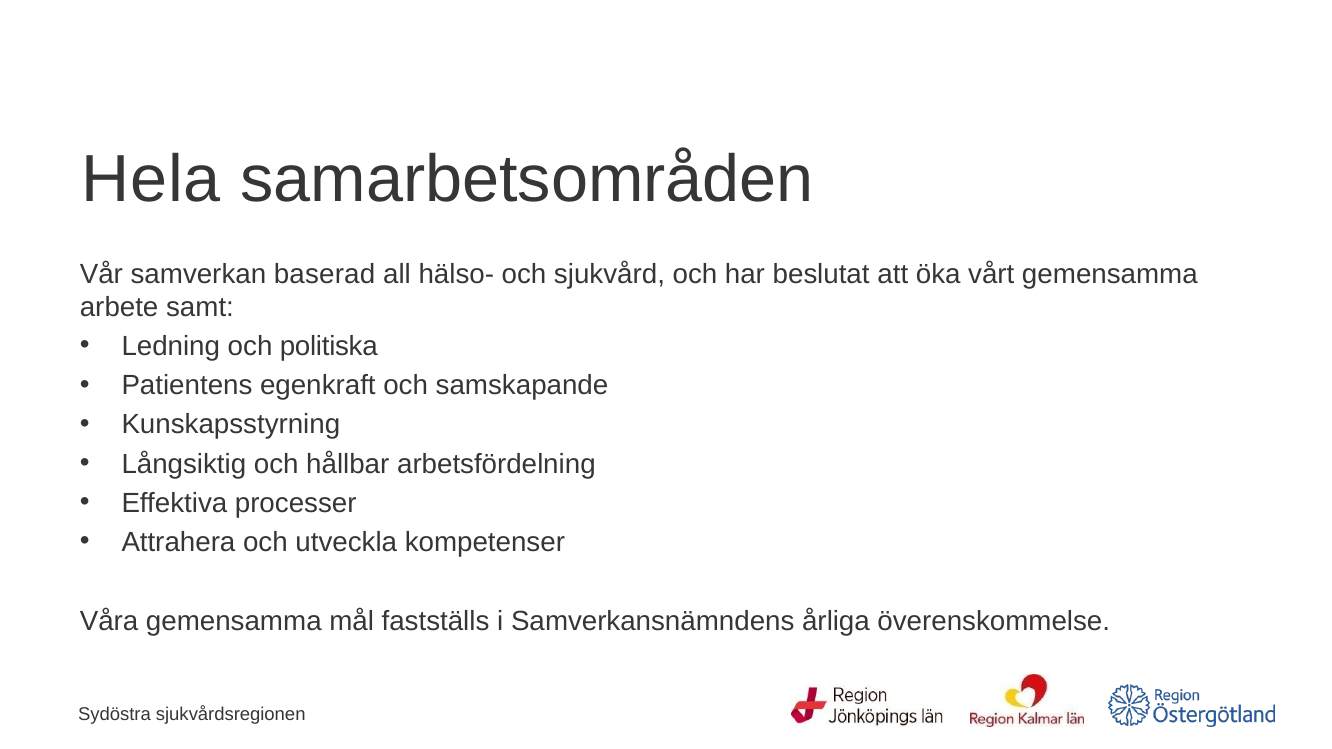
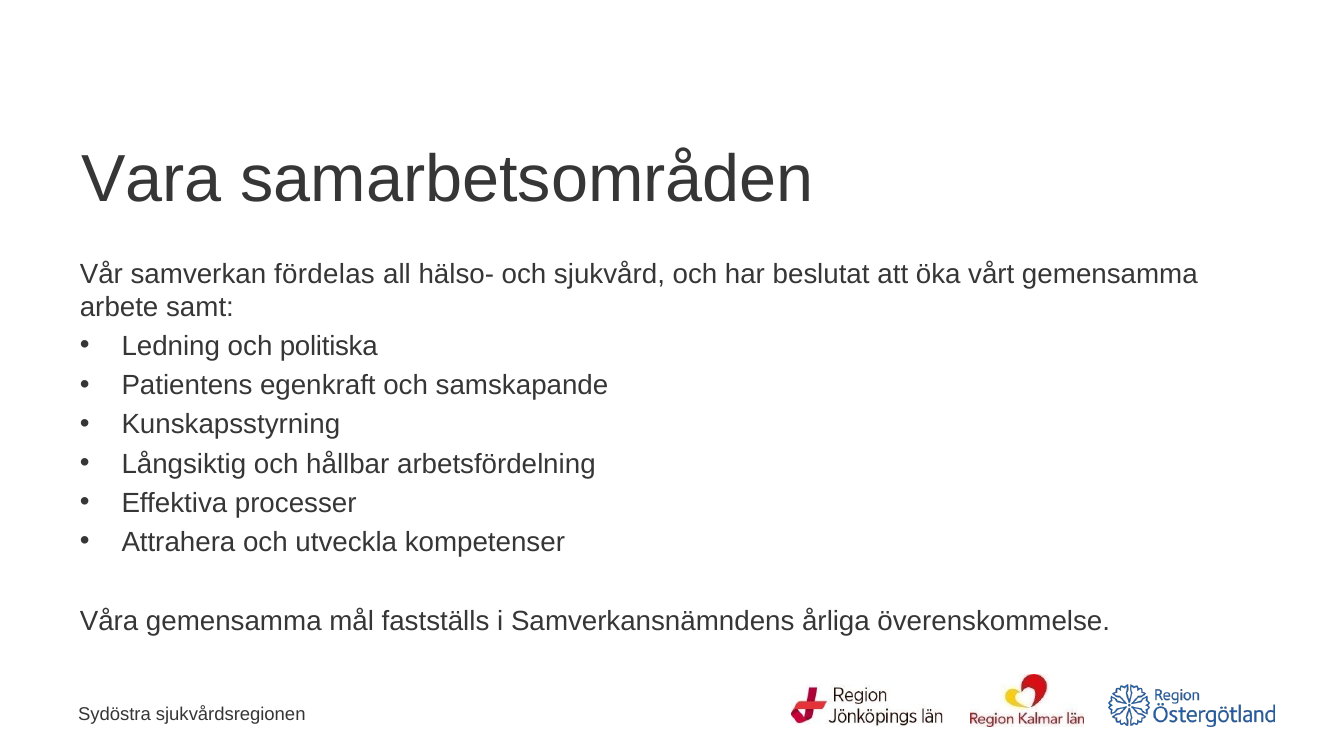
Hela: Hela -> Vara
baserad: baserad -> fördelas
